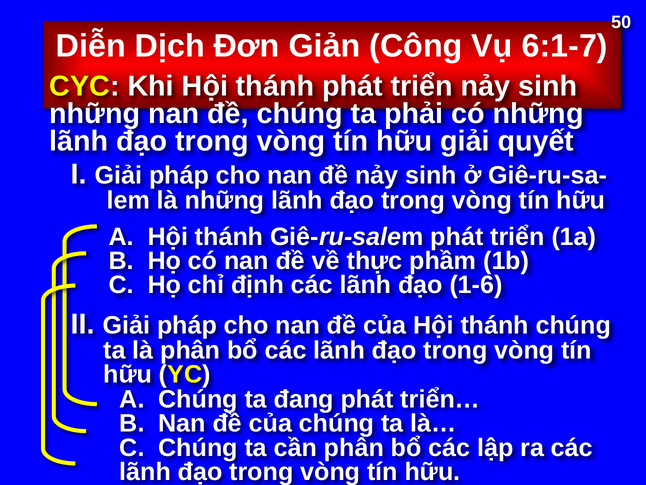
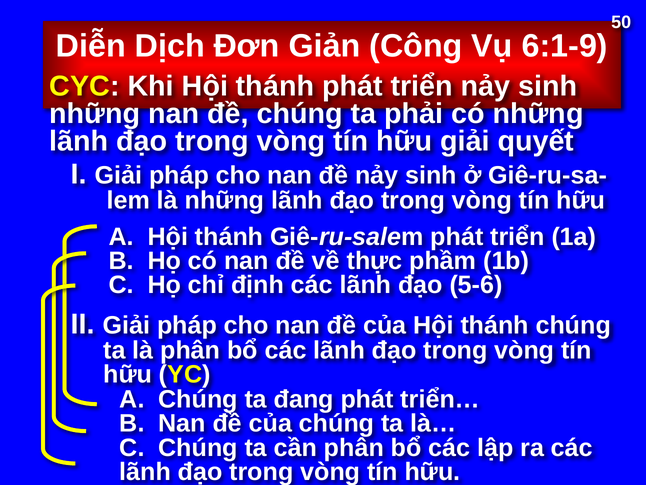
6:1-7: 6:1-7 -> 6:1-9
1-6: 1-6 -> 5-6
